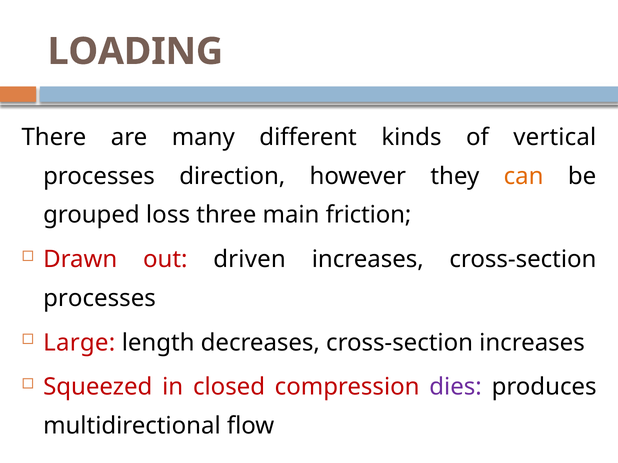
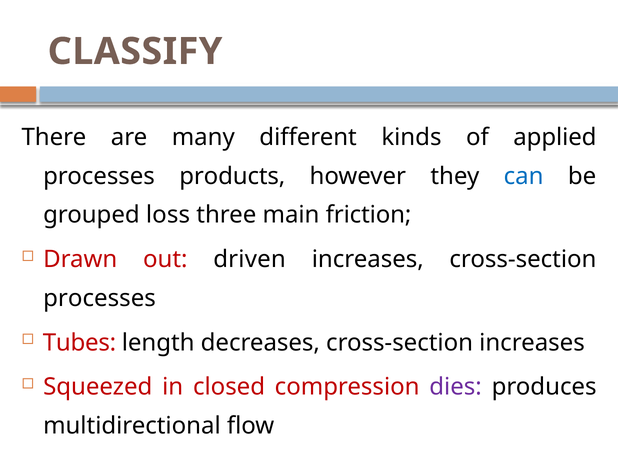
LOADING: LOADING -> CLASSIFY
vertical: vertical -> applied
direction: direction -> products
can colour: orange -> blue
Large: Large -> Tubes
